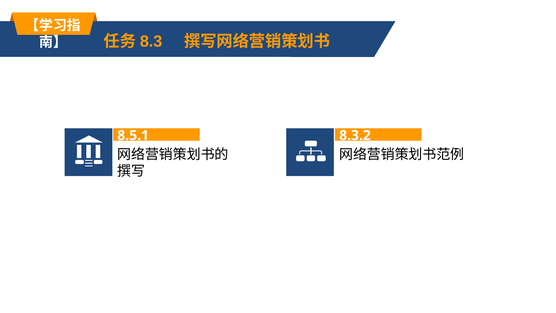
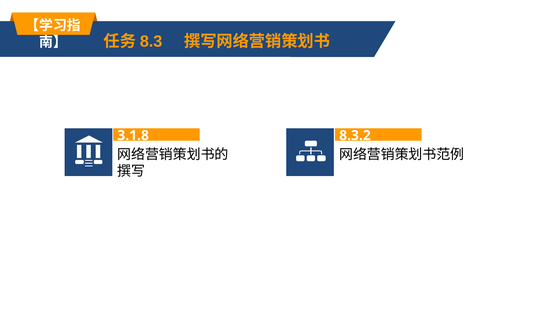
8.5.1: 8.5.1 -> 3.1.8
